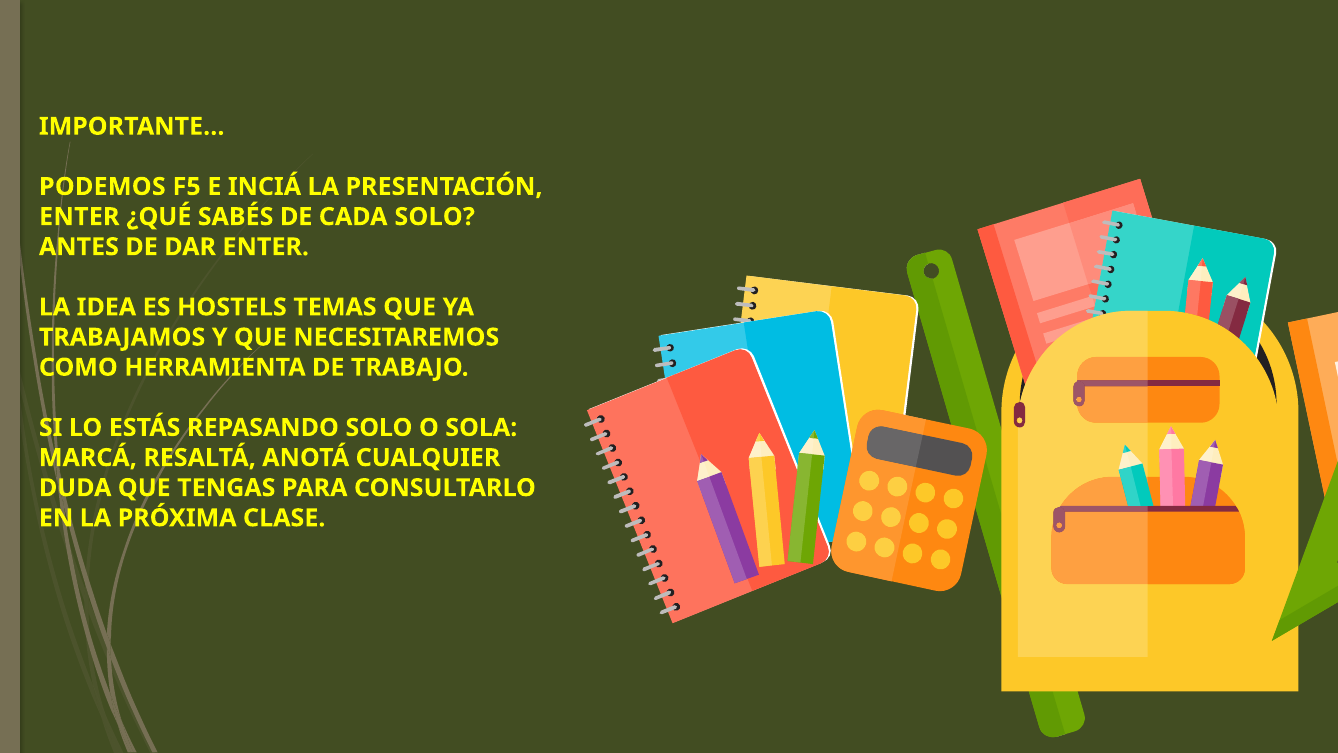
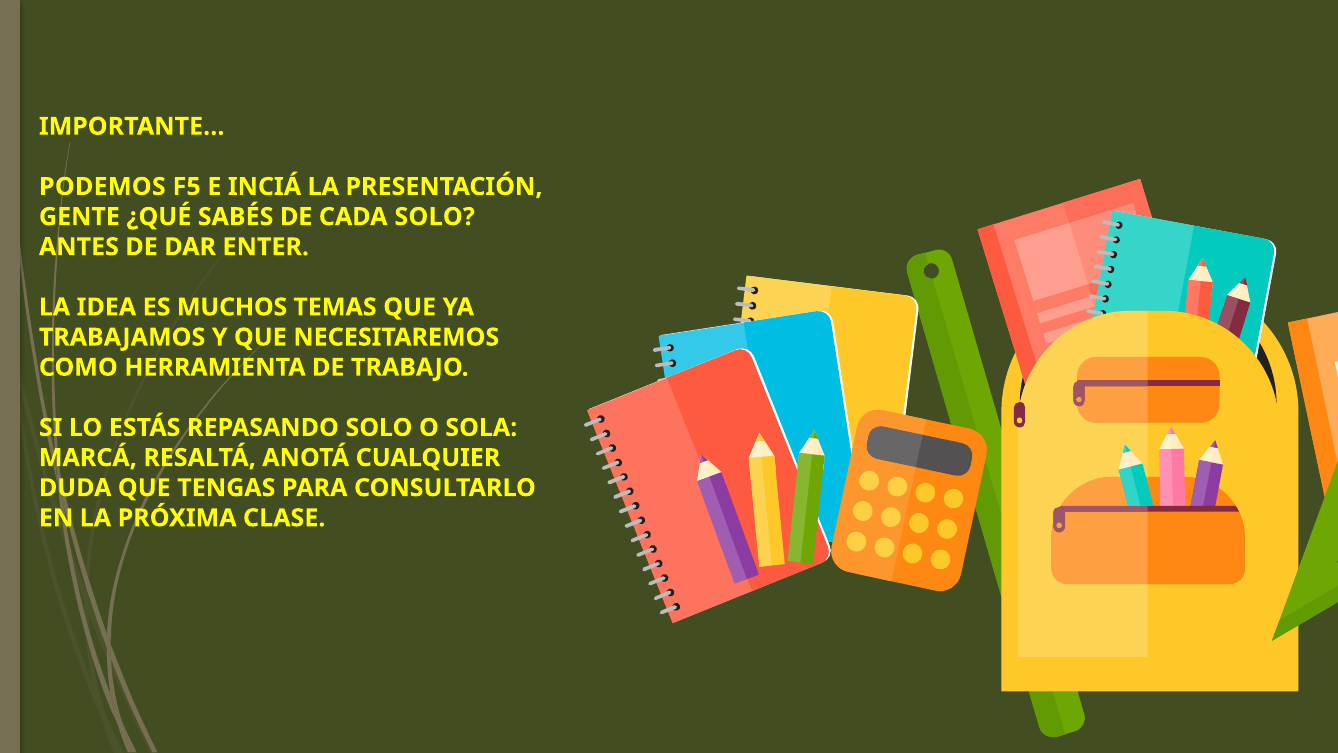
ENTER at (79, 217): ENTER -> GENTE
HOSTELS: HOSTELS -> MUCHOS
